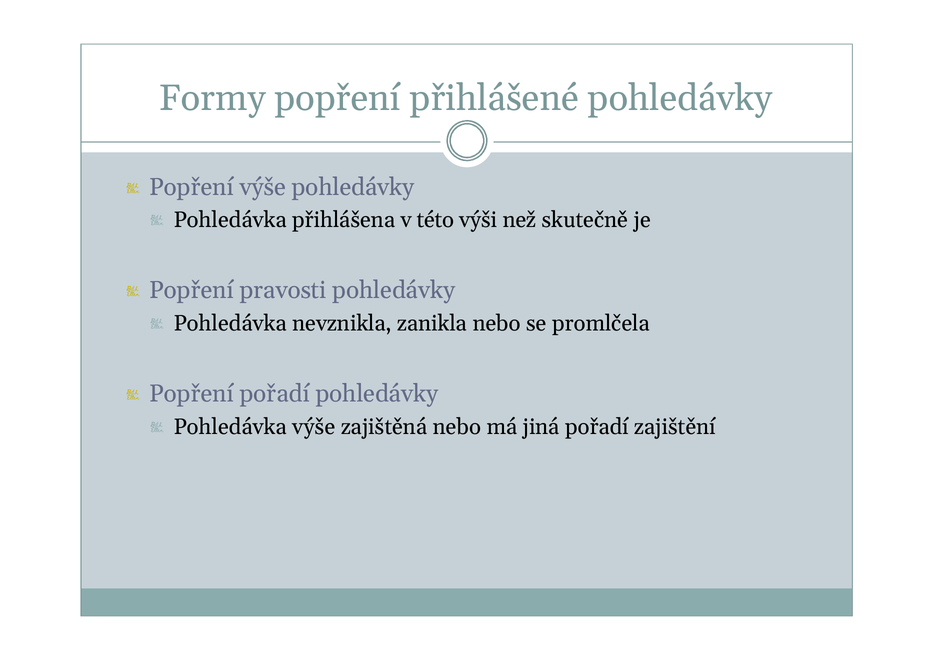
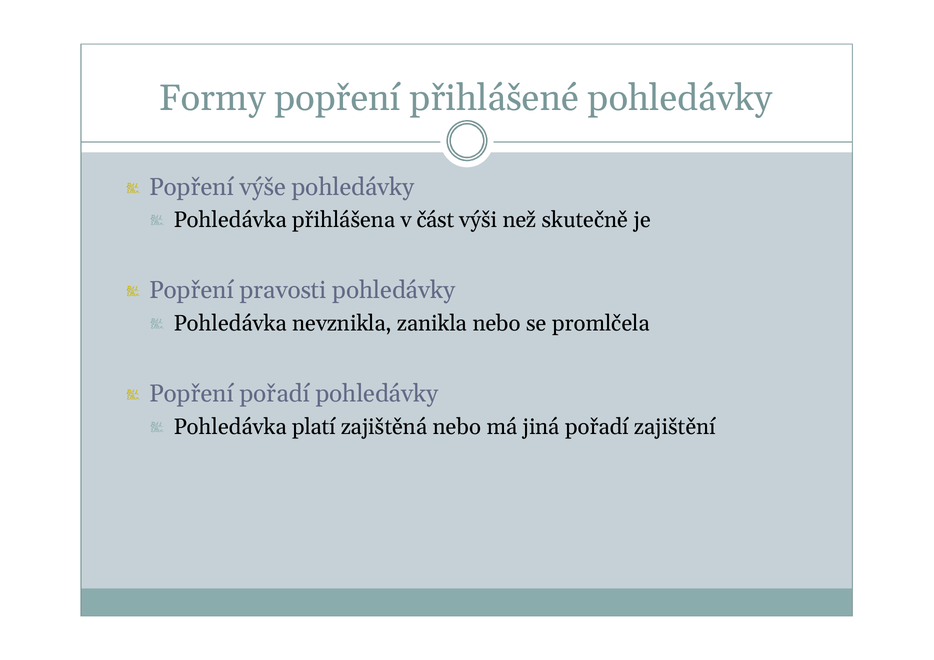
této: této -> část
Pohledávka výše: výše -> platí
